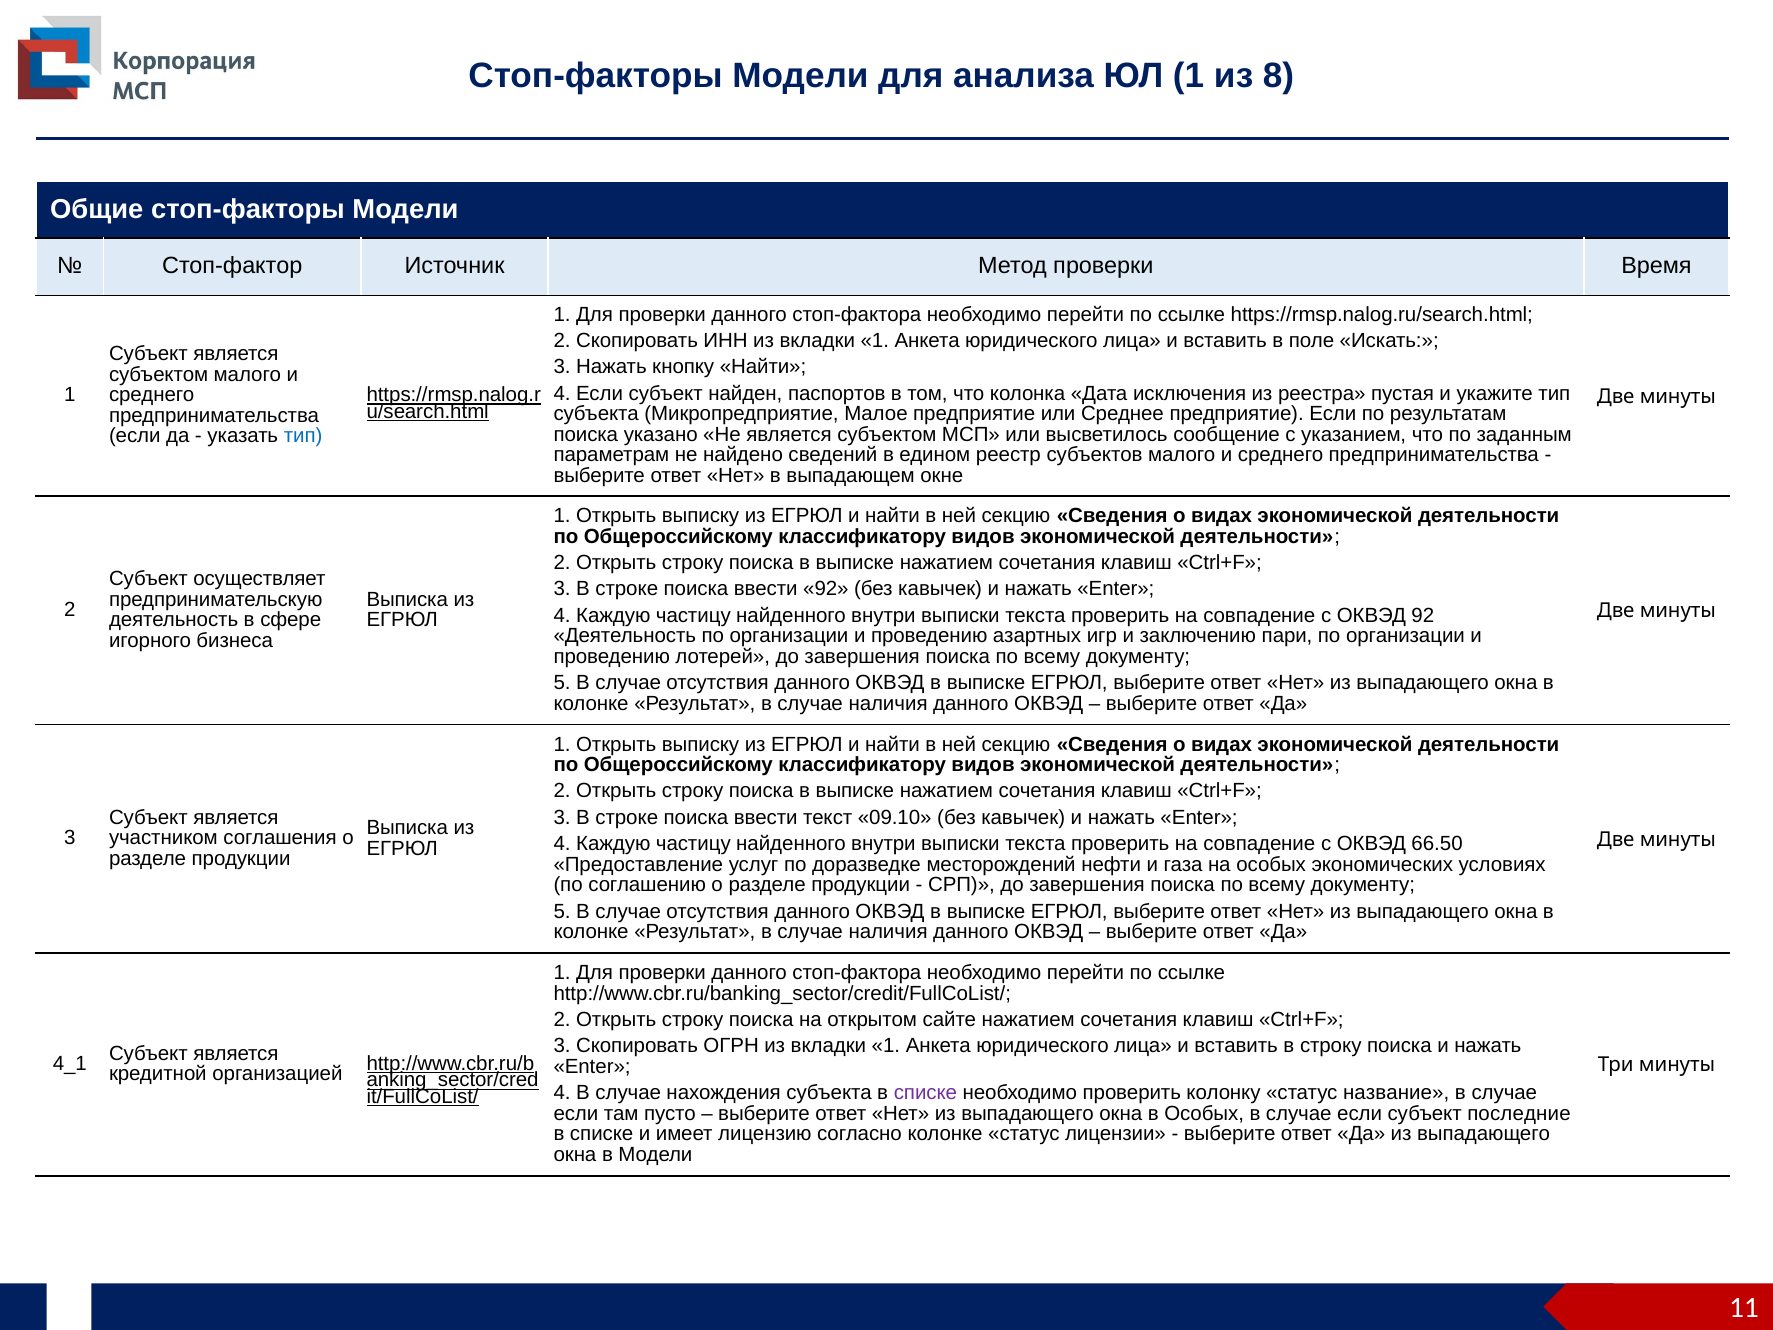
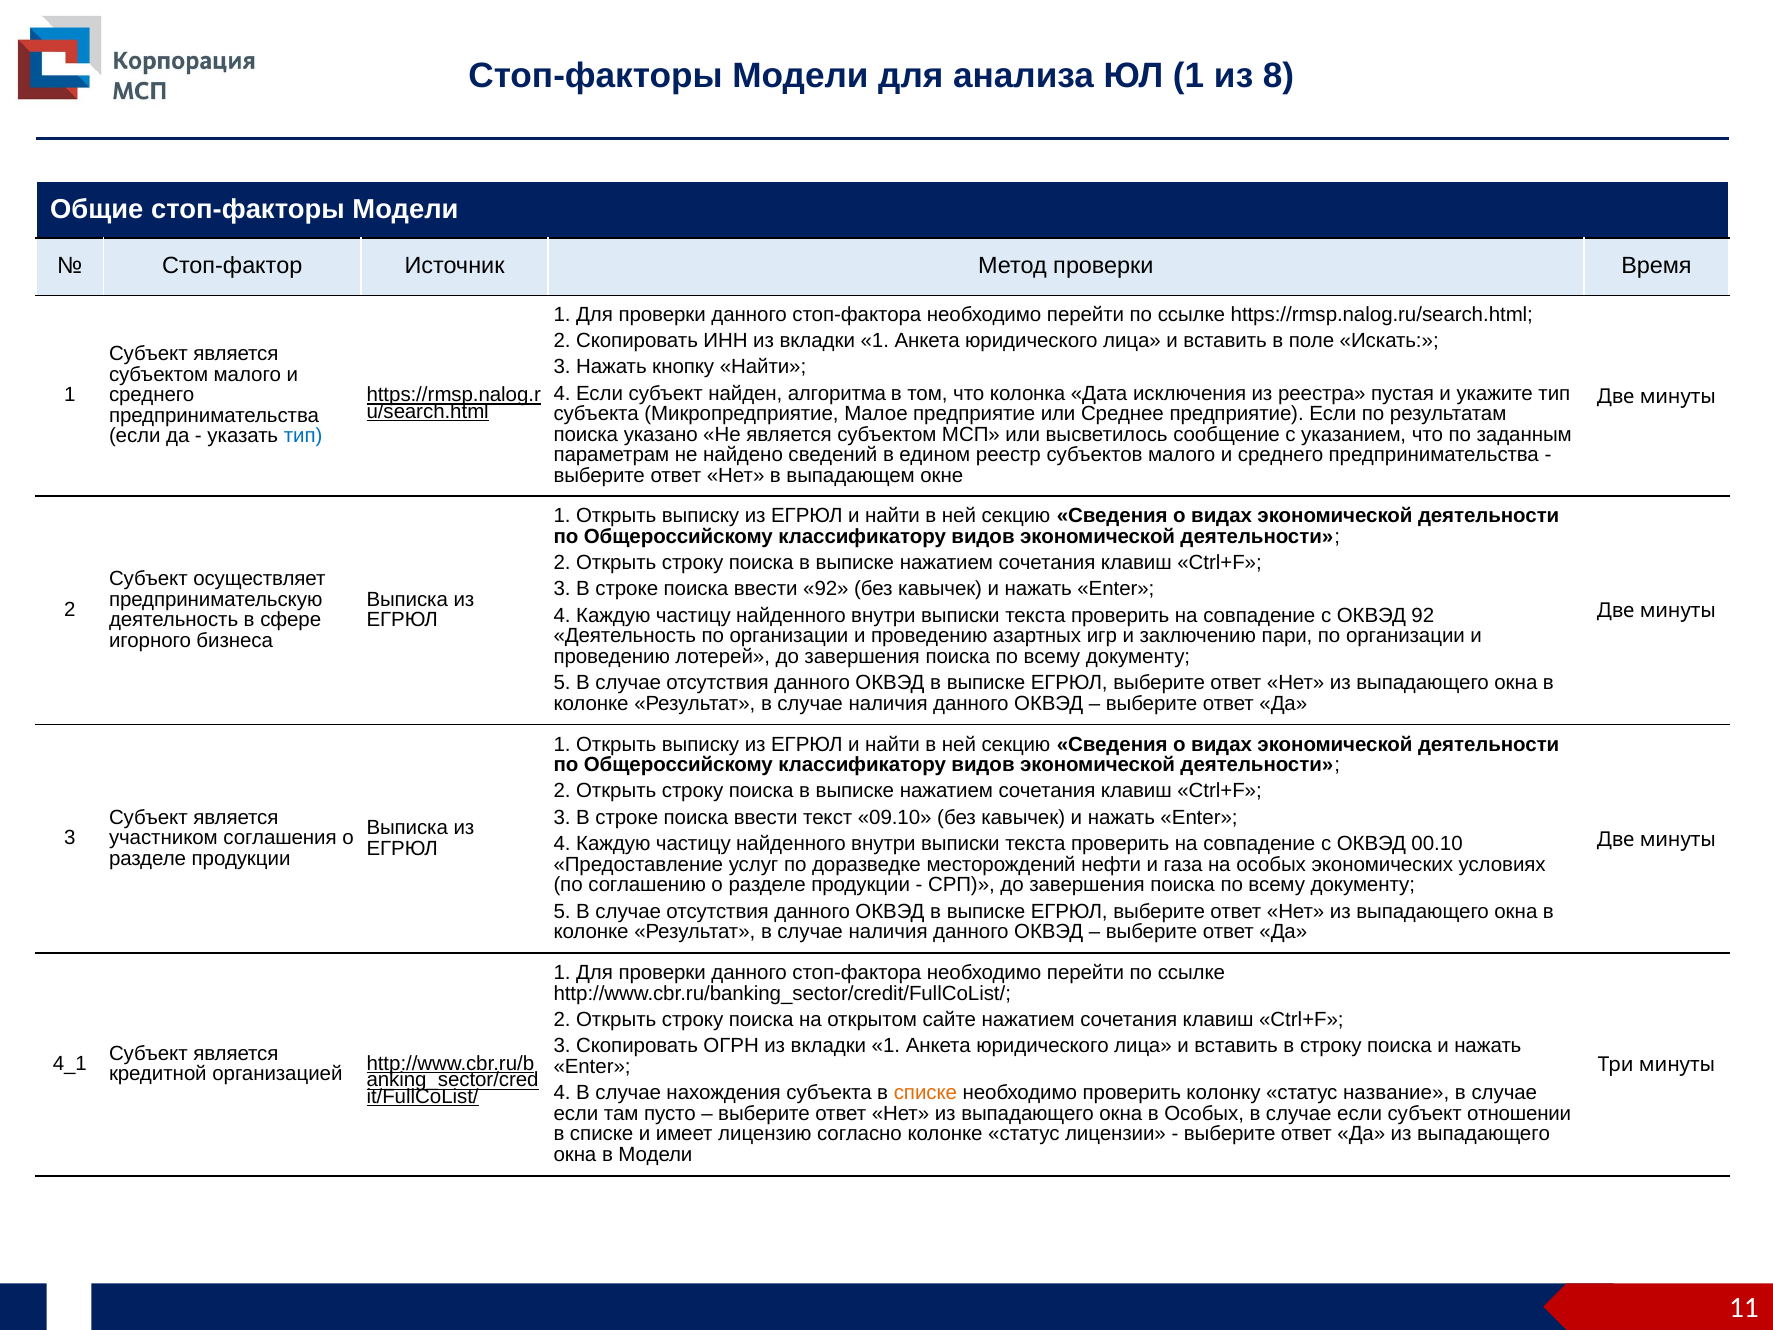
паспортов: паспортов -> алгоритма
66.50: 66.50 -> 00.10
списке at (925, 1093) colour: purple -> orange
последние: последние -> отношении
